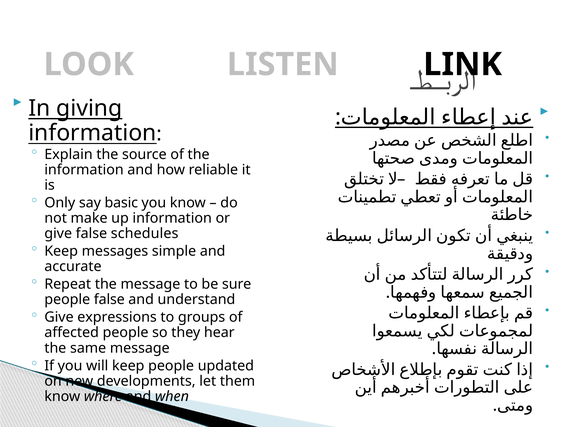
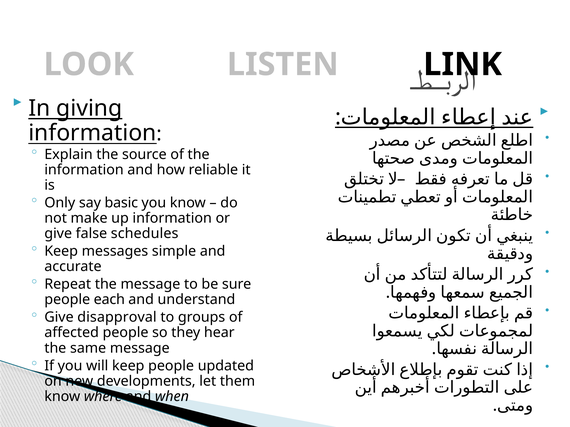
people false: false -> each
expressions: expressions -> disapproval
